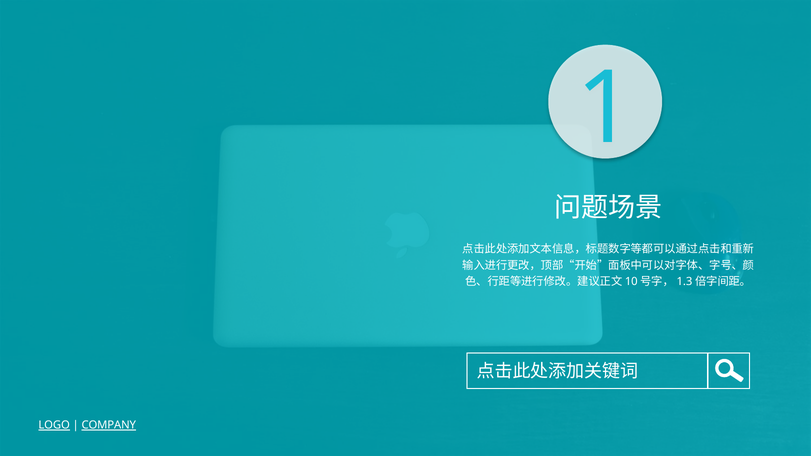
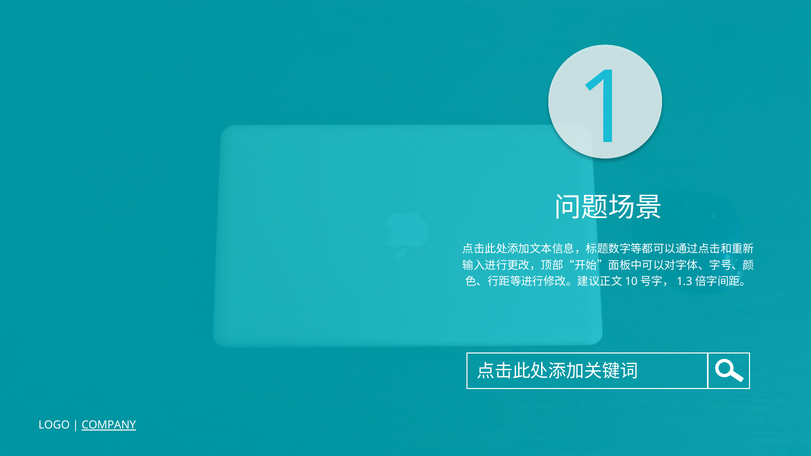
LOGO underline: present -> none
